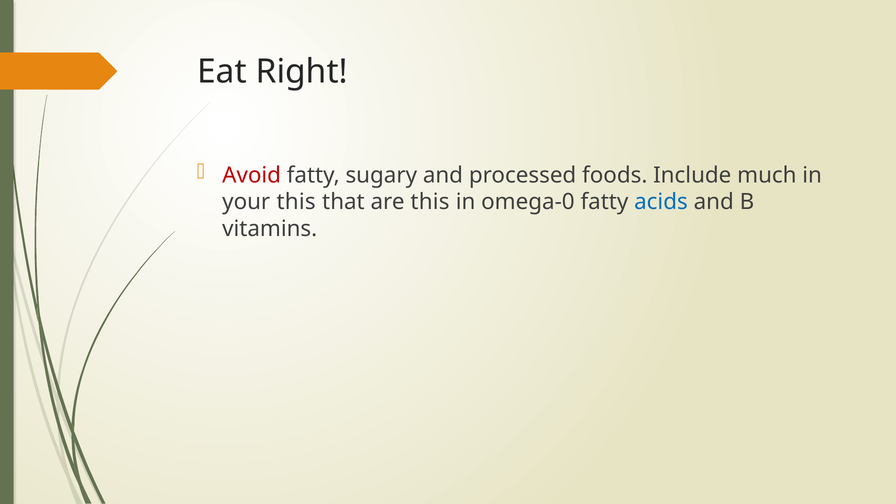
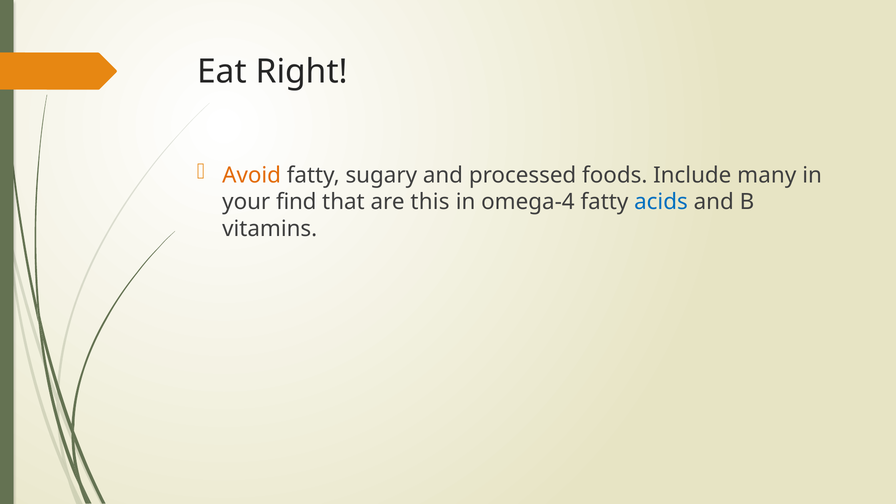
Avoid colour: red -> orange
much: much -> many
your this: this -> find
omega-0: omega-0 -> omega-4
